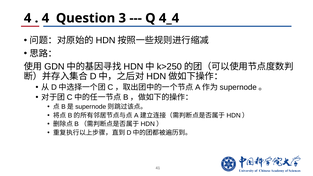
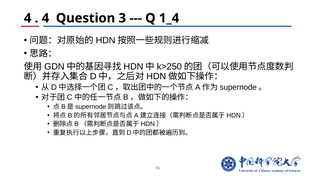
4_4: 4_4 -> 1_4
